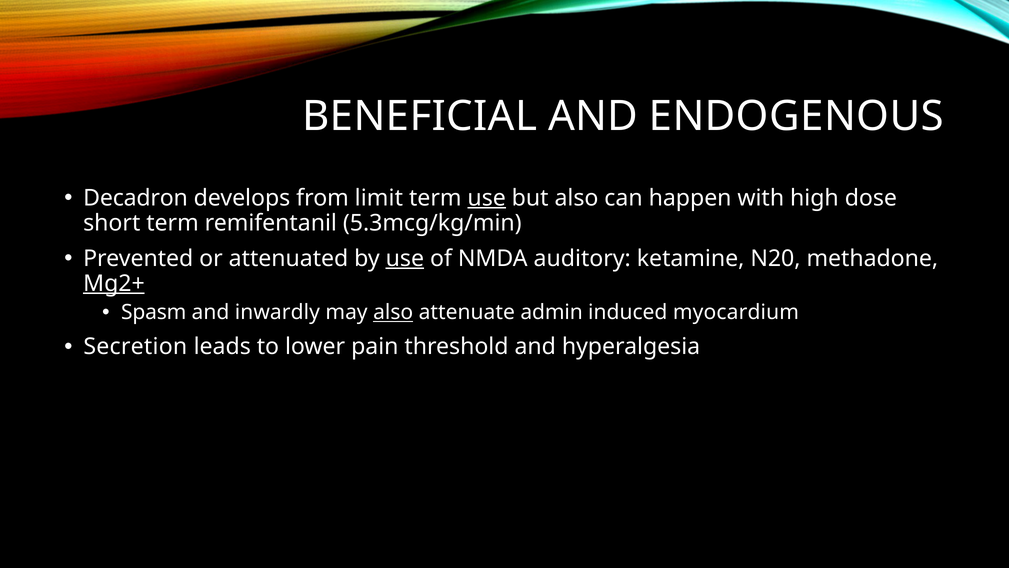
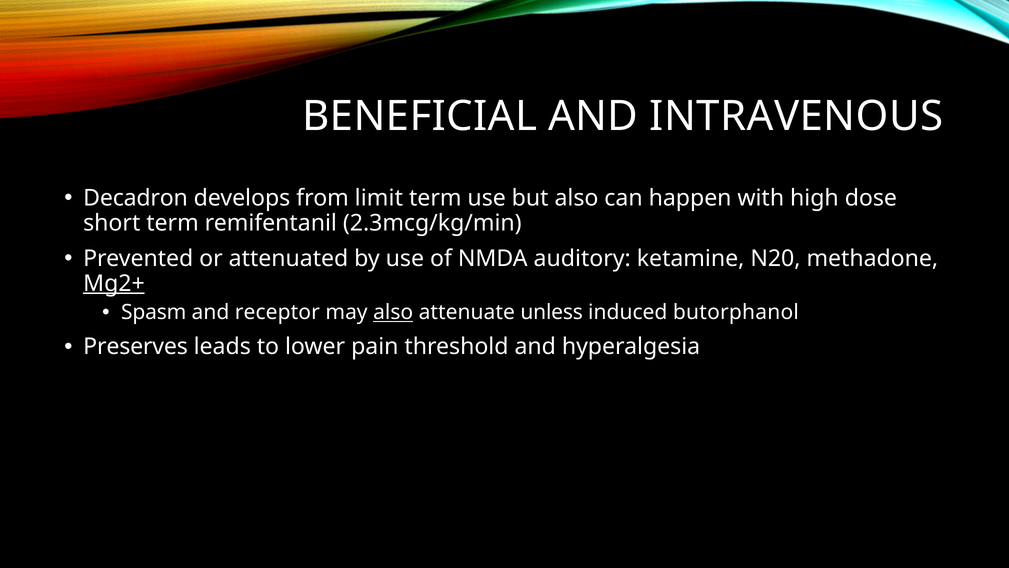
ENDOGENOUS: ENDOGENOUS -> INTRAVENOUS
use at (487, 198) underline: present -> none
5.3mcg/kg/min: 5.3mcg/kg/min -> 2.3mcg/kg/min
use at (405, 258) underline: present -> none
inwardly: inwardly -> receptor
admin: admin -> unless
myocardium: myocardium -> butorphanol
Secretion: Secretion -> Preserves
